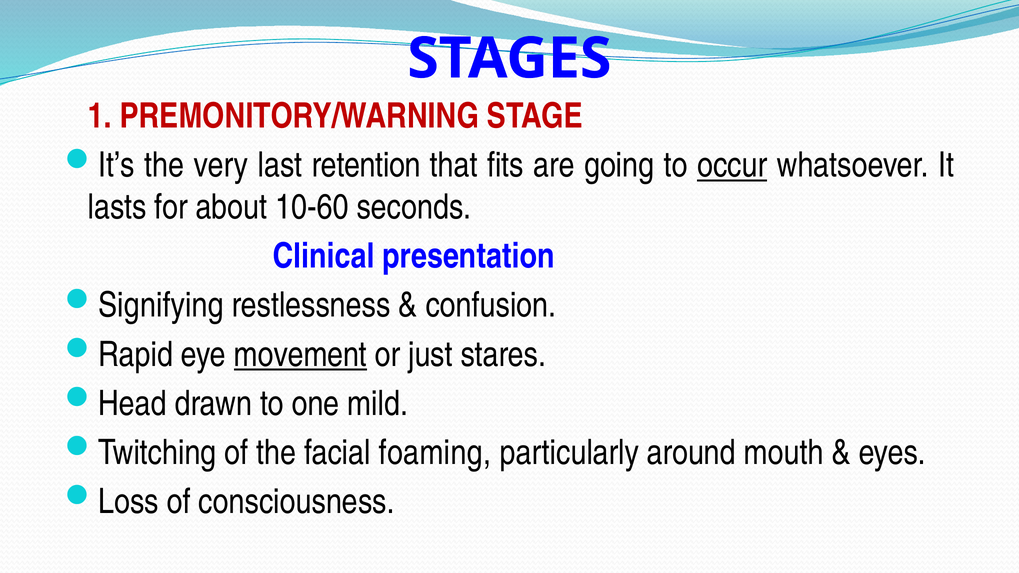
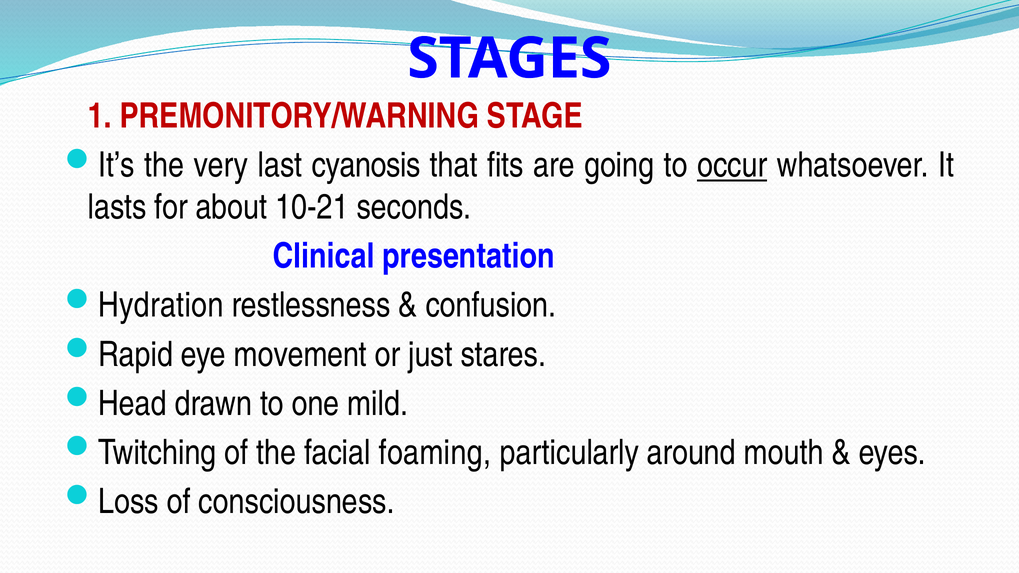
retention: retention -> cyanosis
10-60: 10-60 -> 10-21
Signifying: Signifying -> Hydration
movement underline: present -> none
